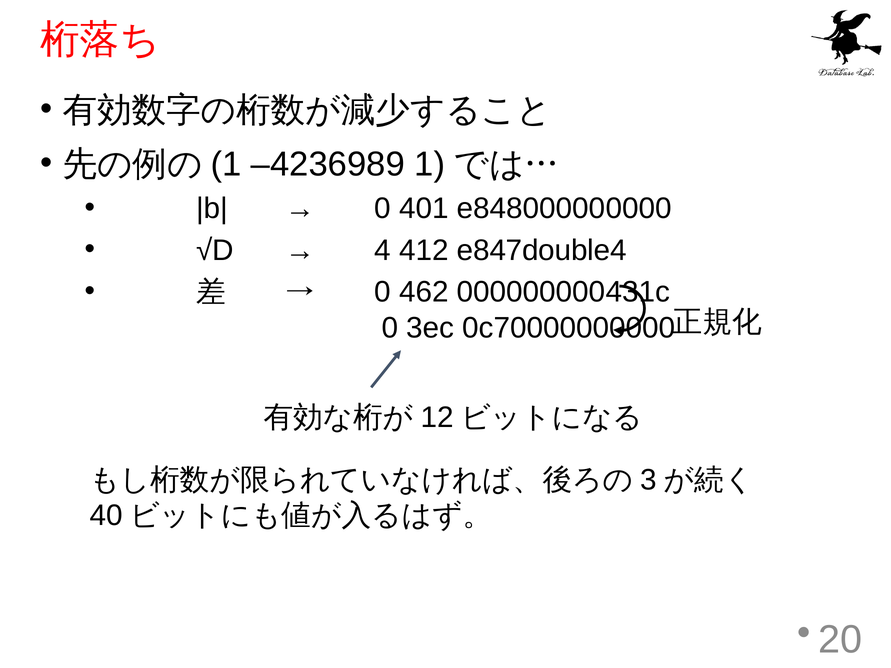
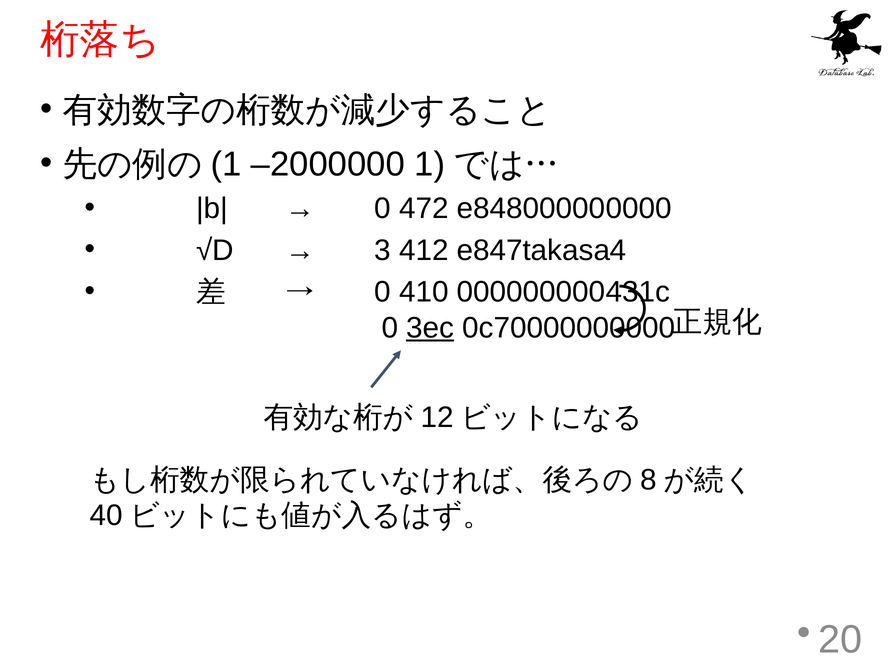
–4236989: –4236989 -> –2000000
401: 401 -> 472
4: 4 -> 3
e847double4: e847double4 -> e847takasa4
462: 462 -> 410
3ec underline: none -> present
3: 3 -> 8
